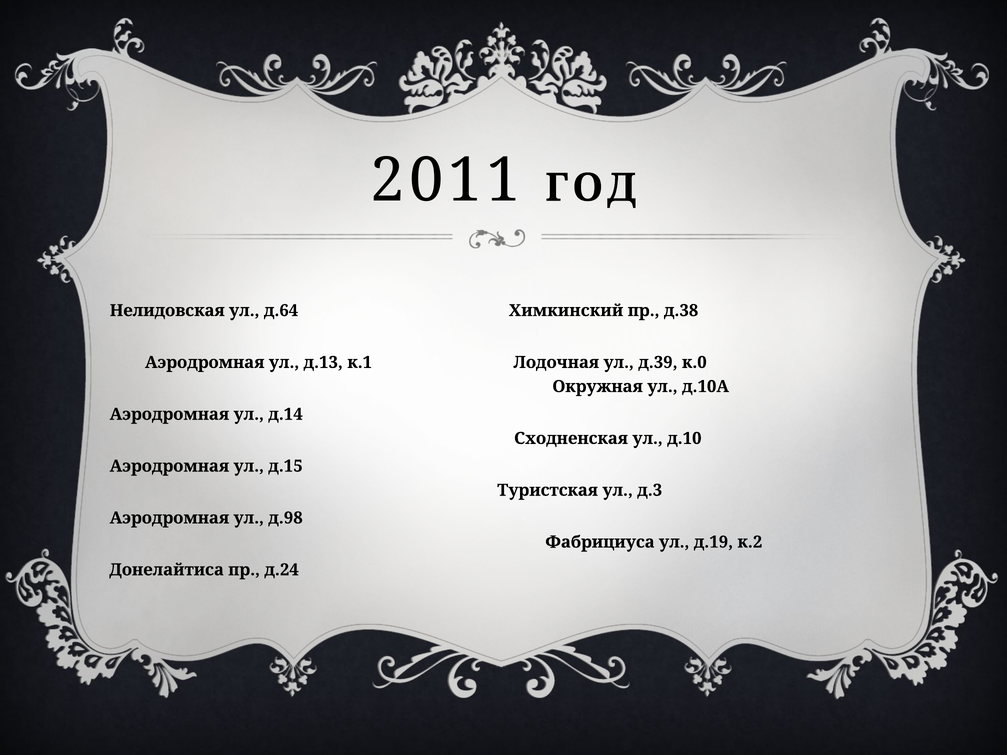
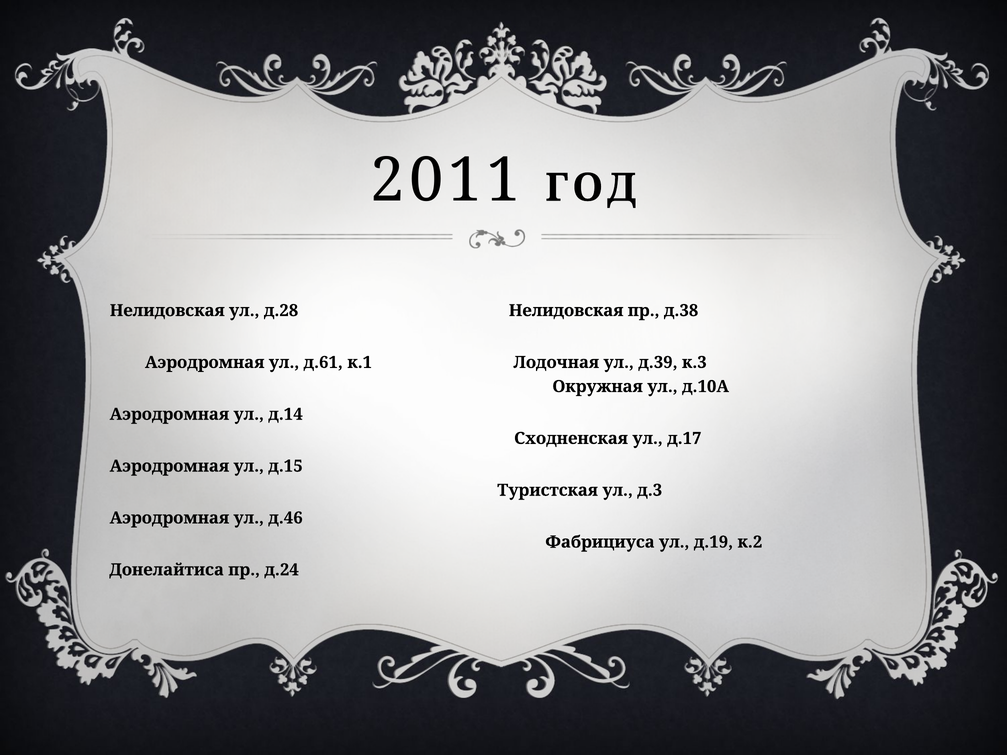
д.64: д.64 -> д.28
Химкинский at (566, 311): Химкинский -> Нелидовская
д.13: д.13 -> д.61
к.0: к.0 -> к.3
д.10: д.10 -> д.17
д.98: д.98 -> д.46
